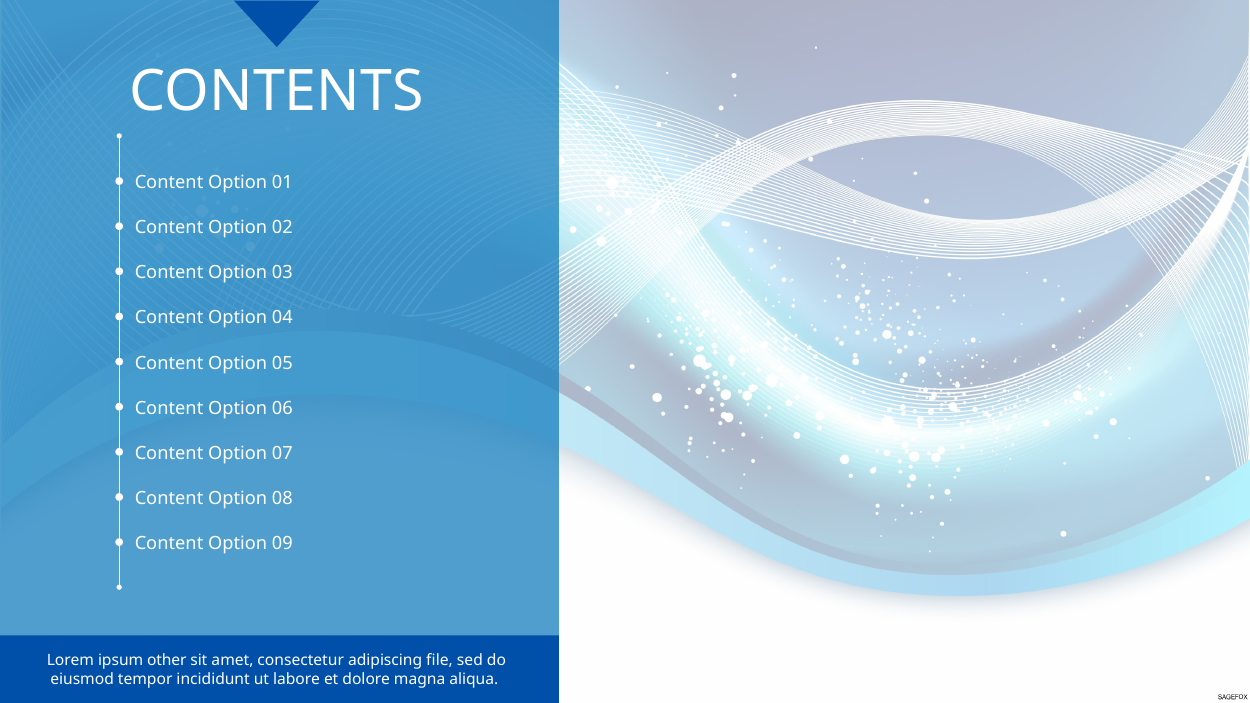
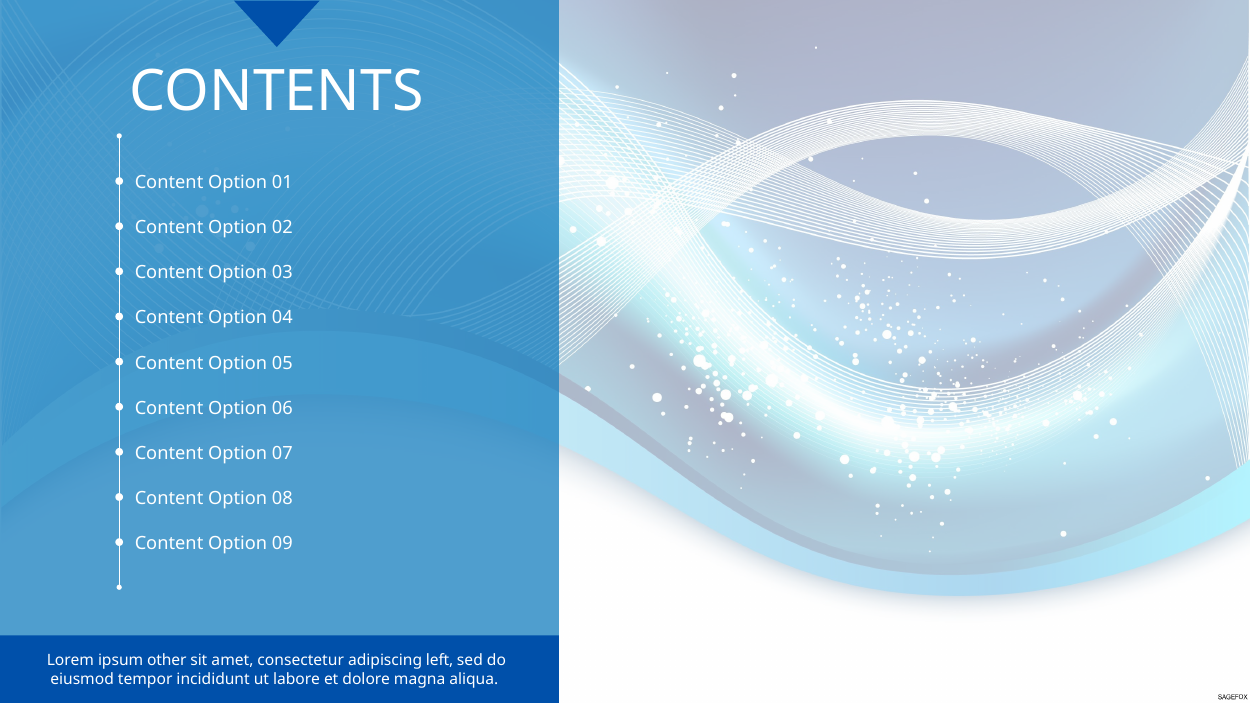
file: file -> left
